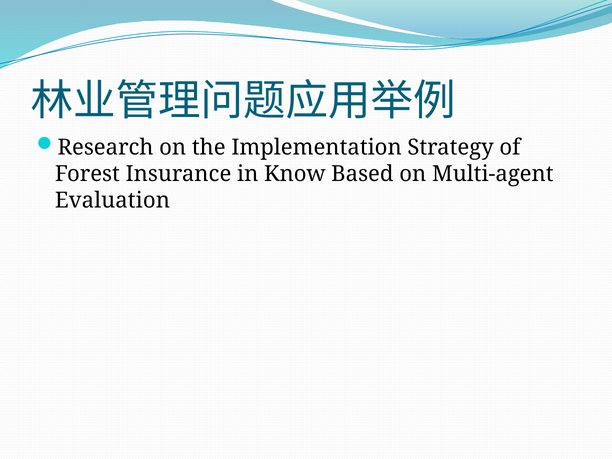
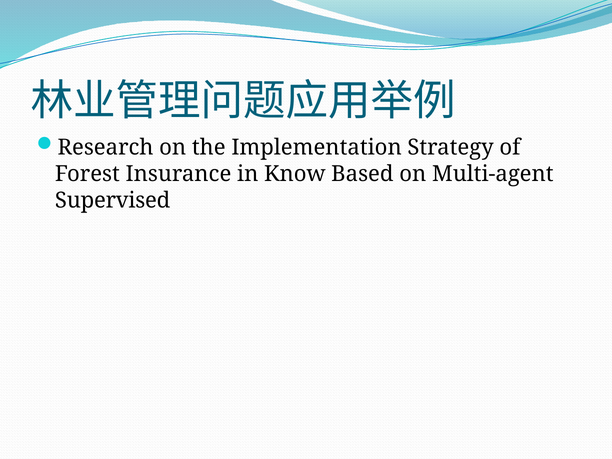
Evaluation: Evaluation -> Supervised
